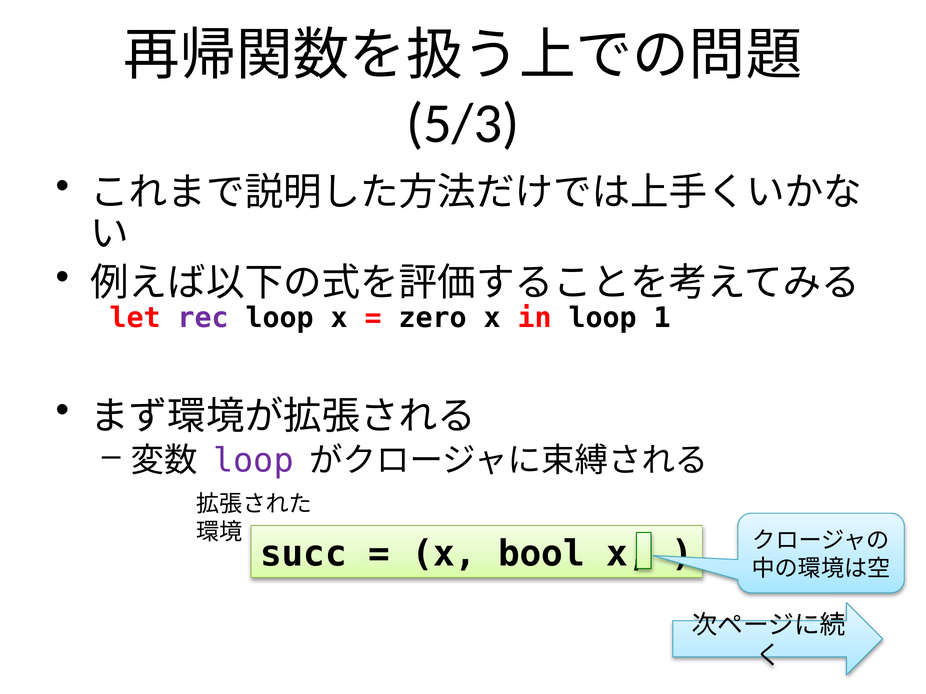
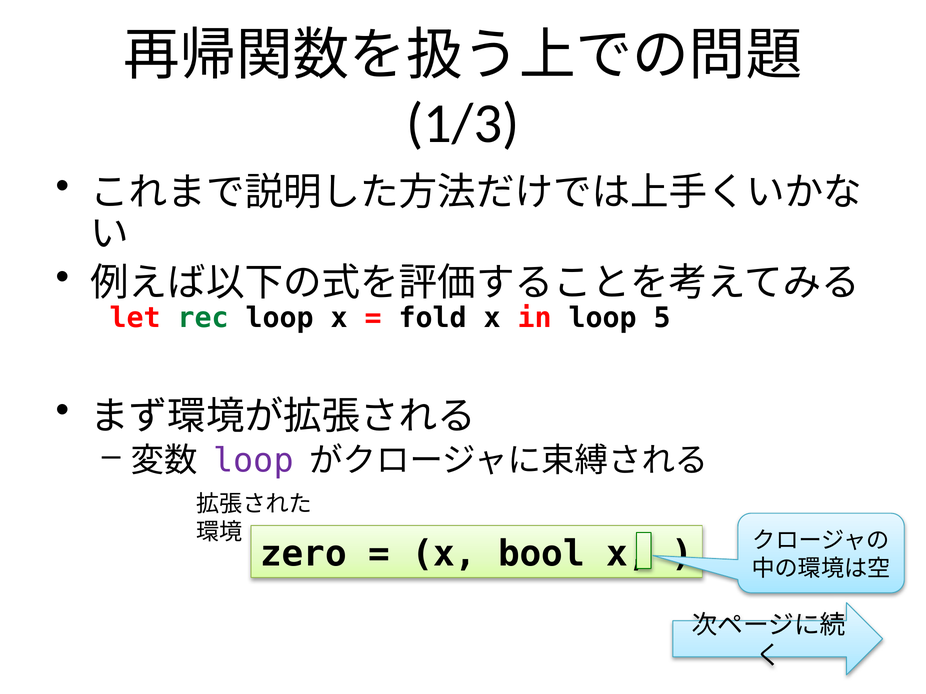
5/3: 5/3 -> 1/3
rec colour: purple -> green
zero: zero -> fold
1: 1 -> 5
succ: succ -> zero
